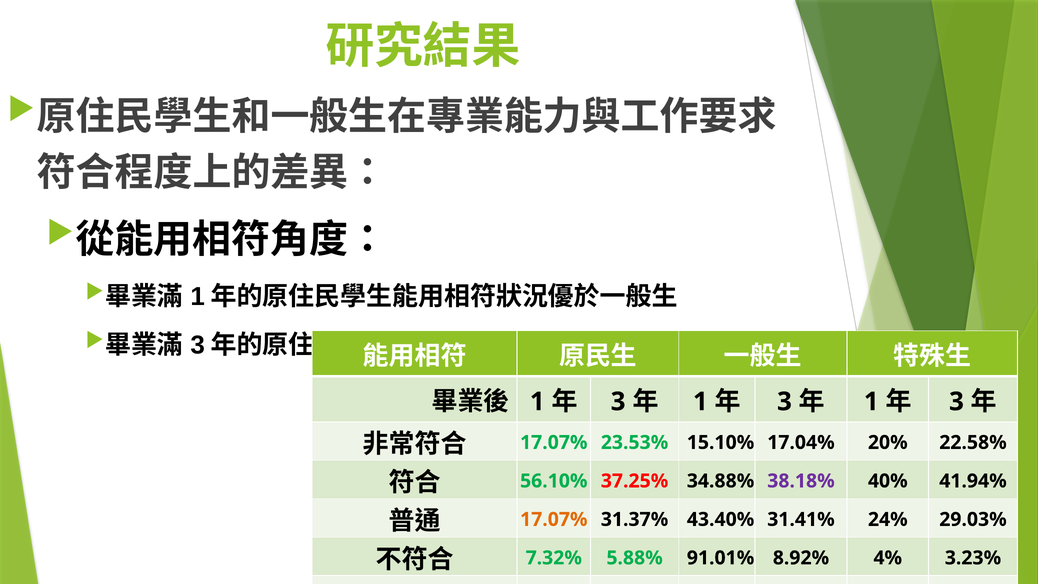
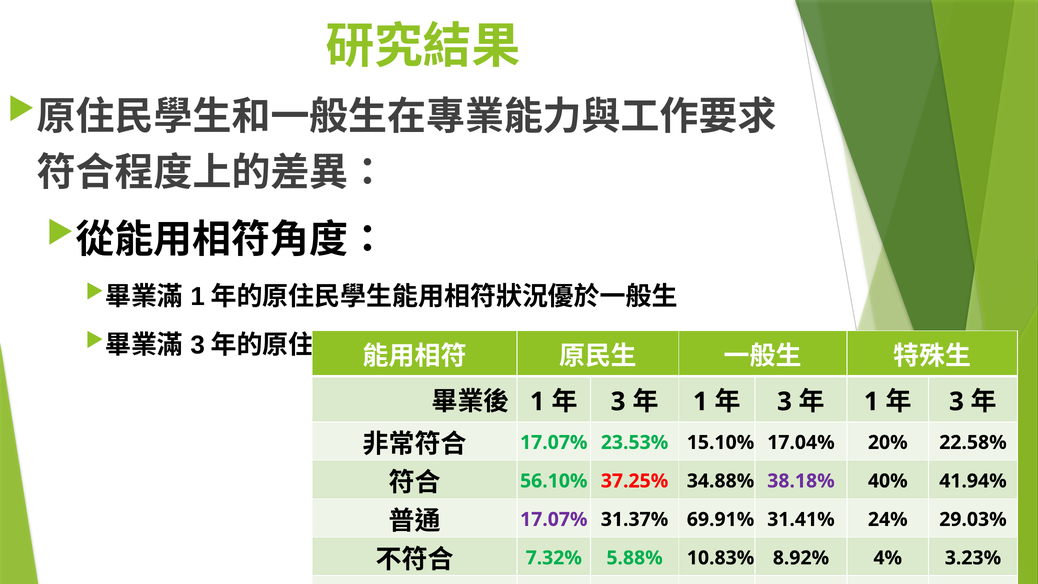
17.07% at (554, 519) colour: orange -> purple
43.40%: 43.40% -> 69.91%
91.01%: 91.01% -> 10.83%
